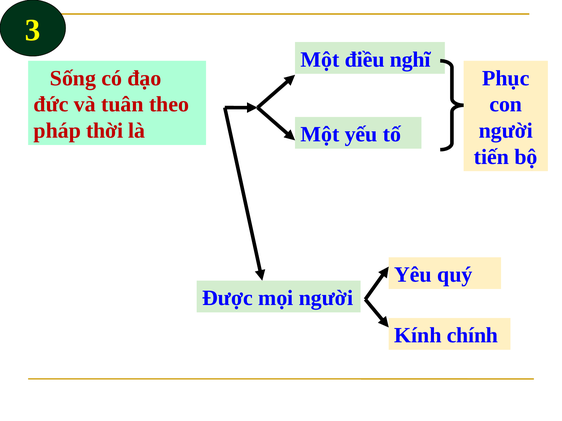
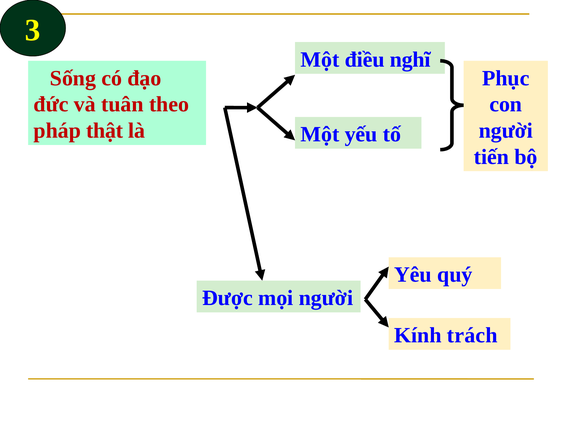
thời: thời -> thật
chính: chính -> trách
